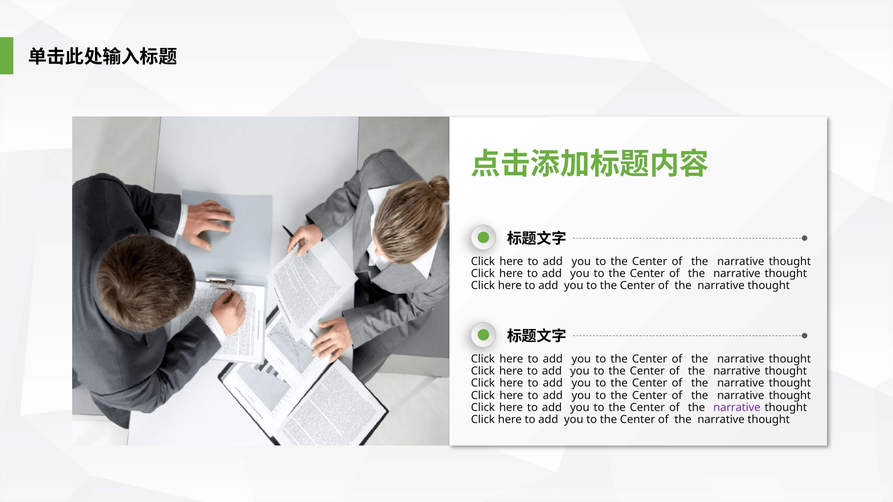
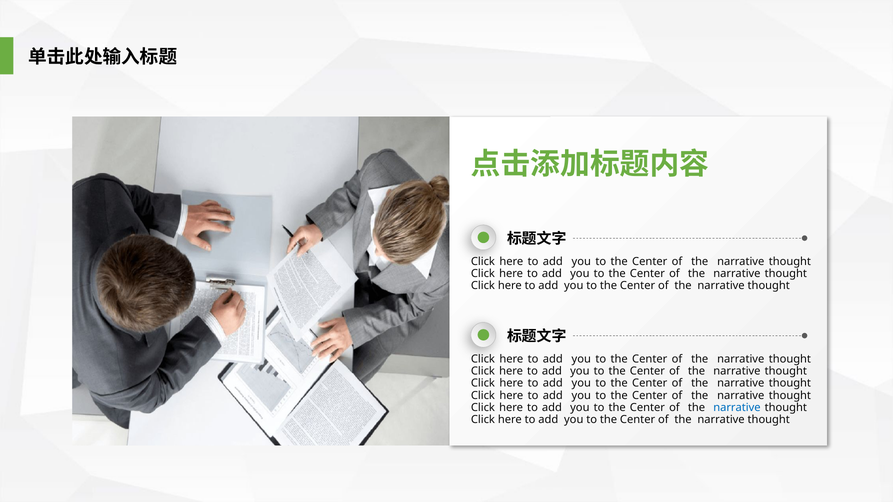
narrative at (737, 408) colour: purple -> blue
